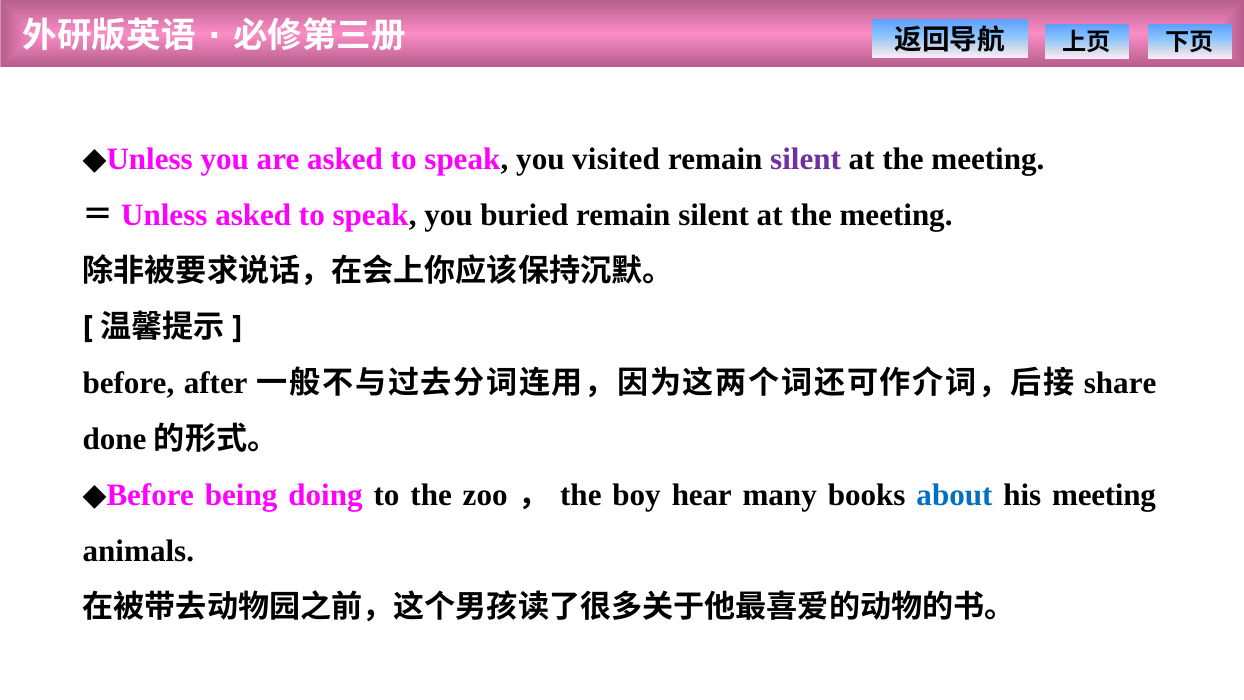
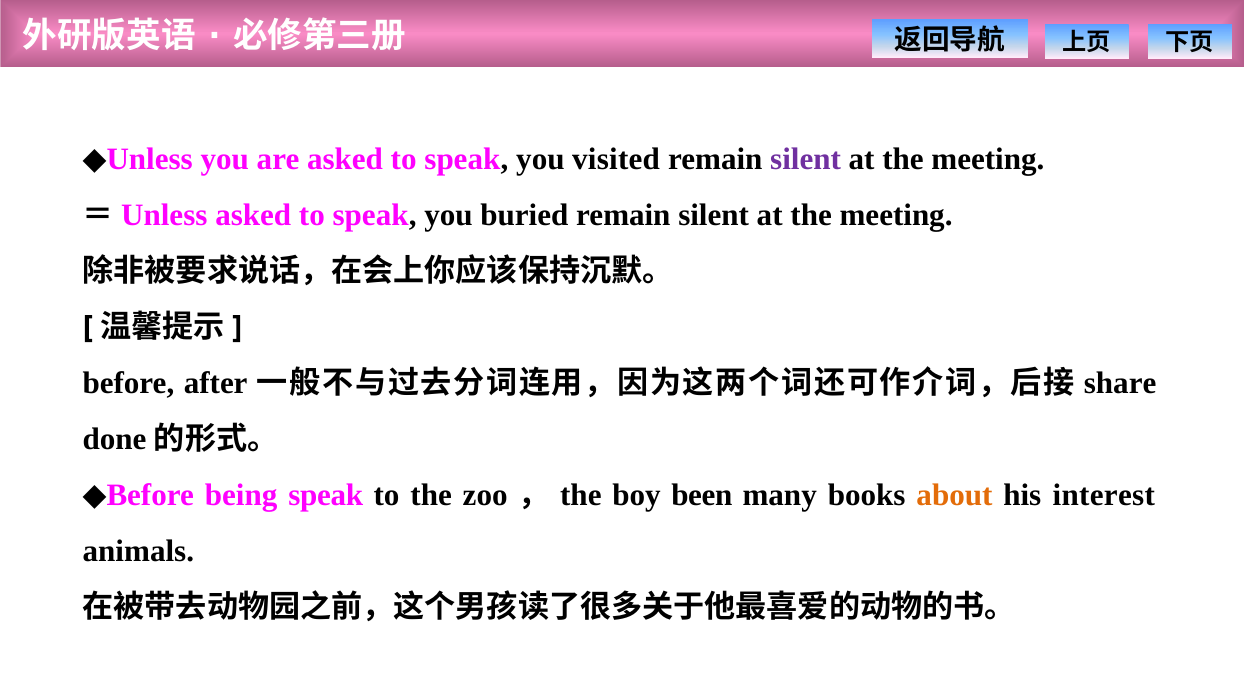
being doing: doing -> speak
hear: hear -> been
about colour: blue -> orange
his meeting: meeting -> interest
